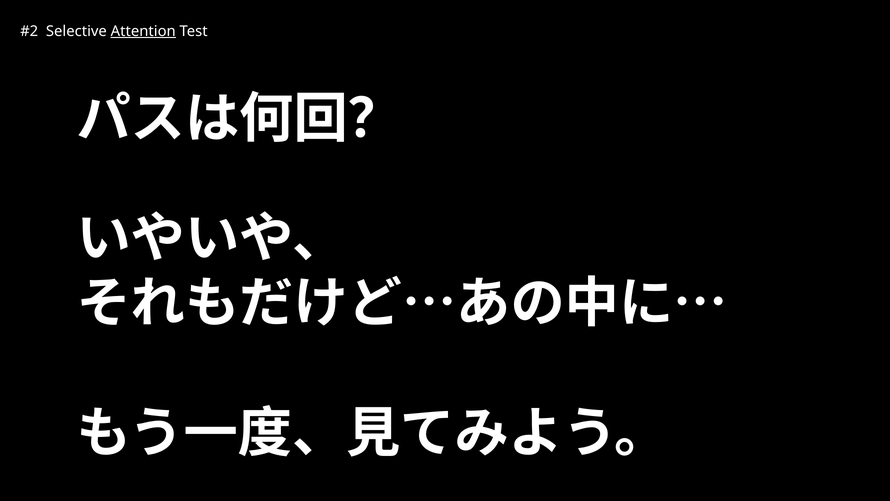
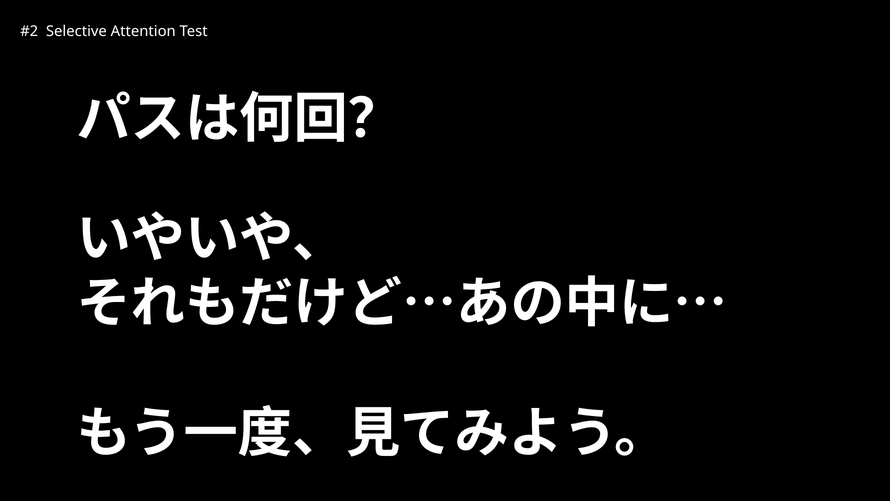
Attention underline: present -> none
